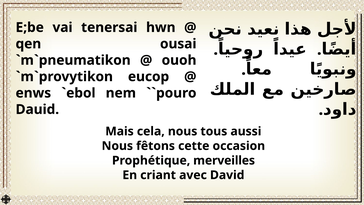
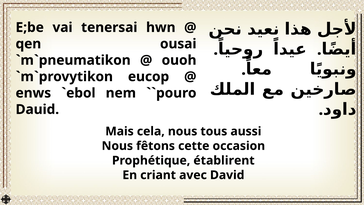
merveilles: merveilles -> établirent
